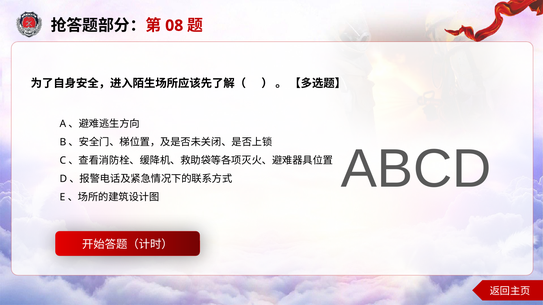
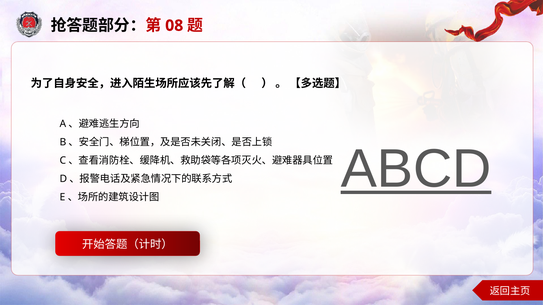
ABCD underline: none -> present
